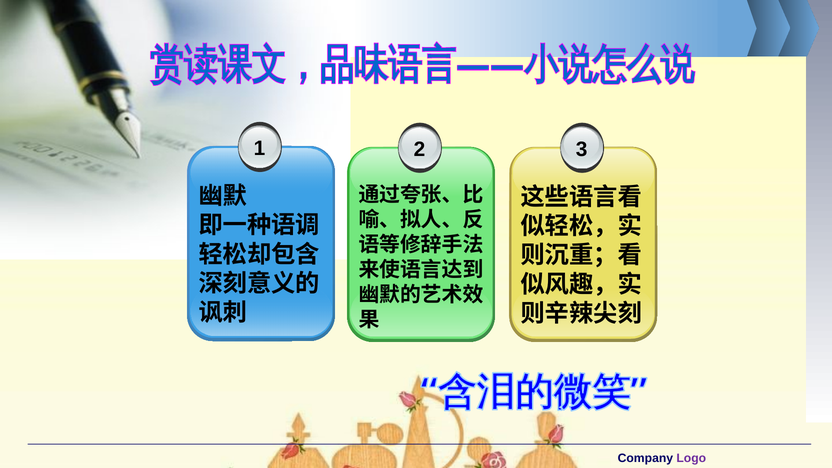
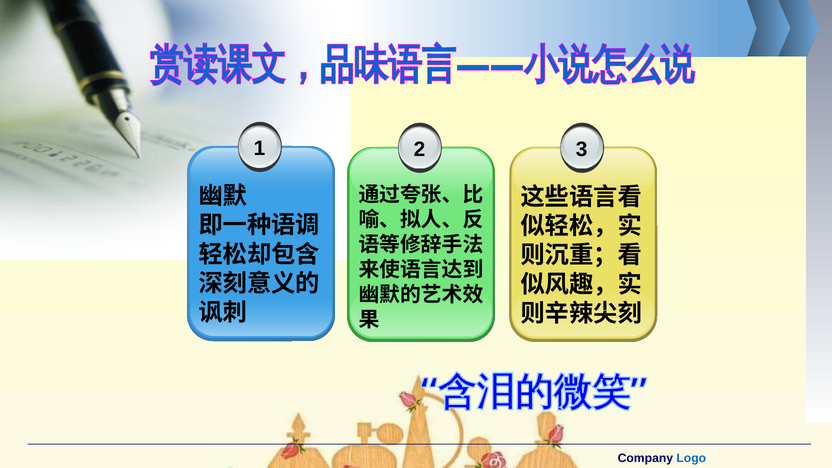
Logo colour: purple -> blue
